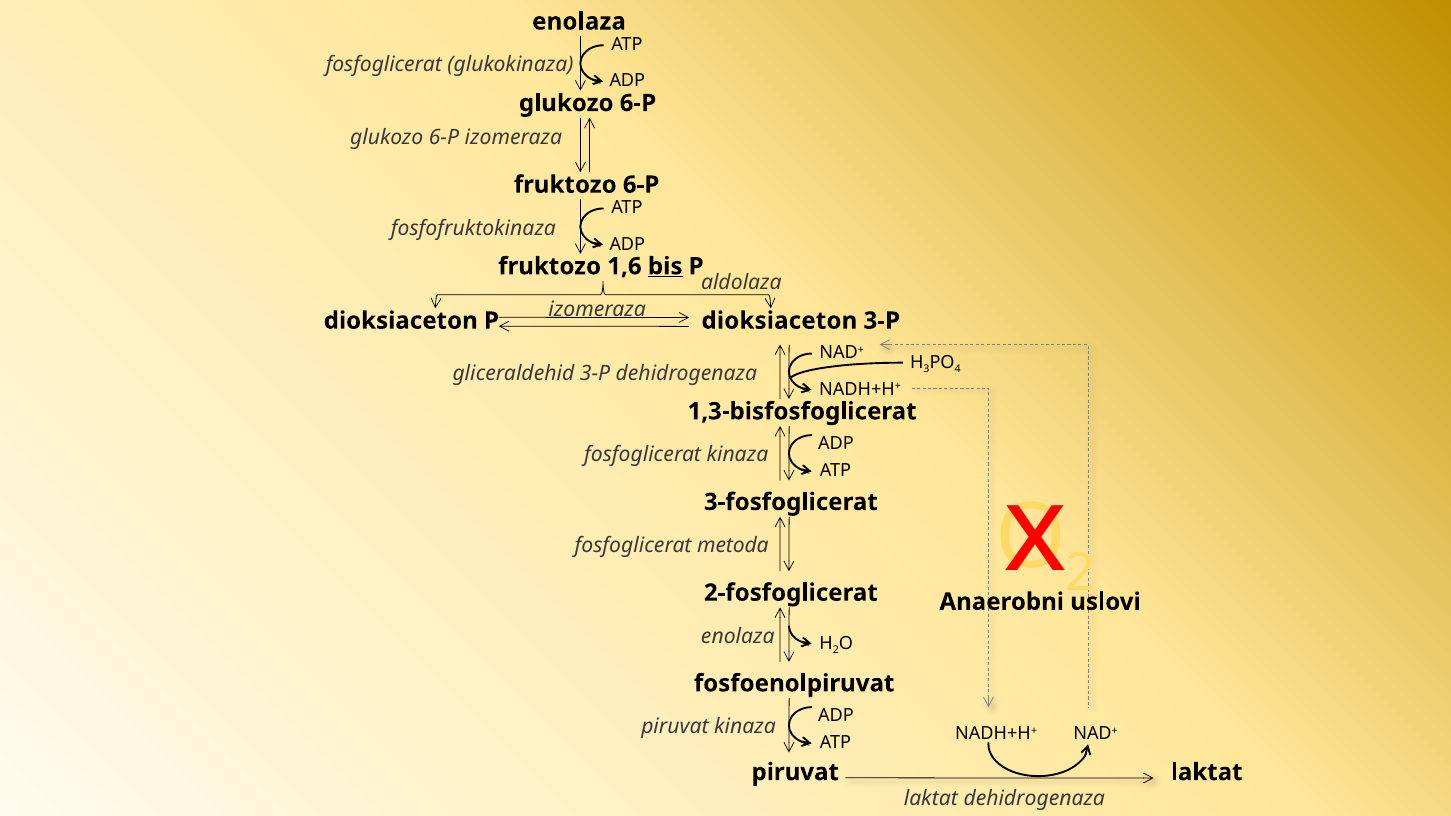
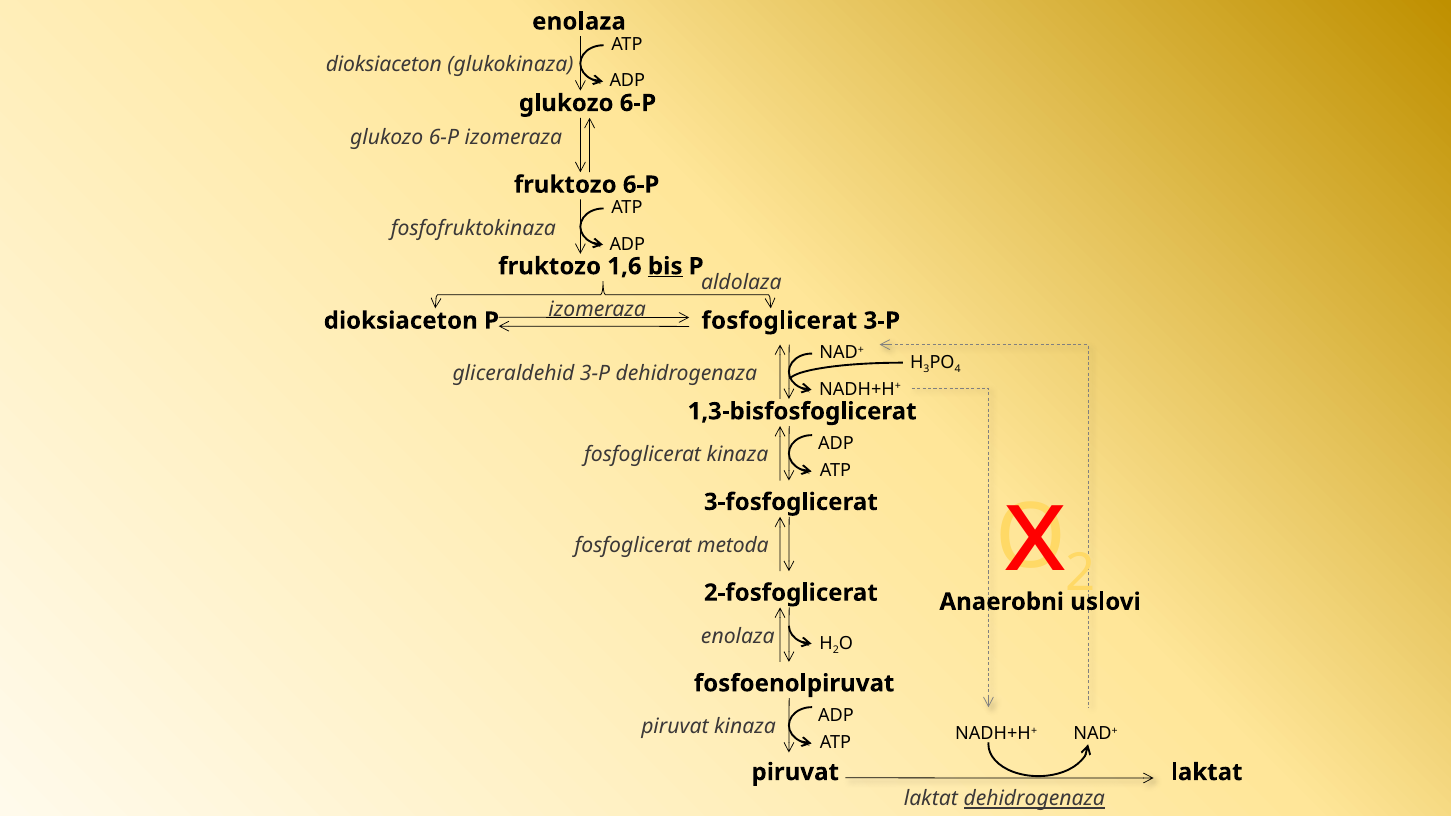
fosfoglicerat at (384, 65): fosfoglicerat -> dioksiaceton
dioksiaceton at (779, 321): dioksiaceton -> fosfoglicerat
dehidrogenaza at (1034, 799) underline: none -> present
